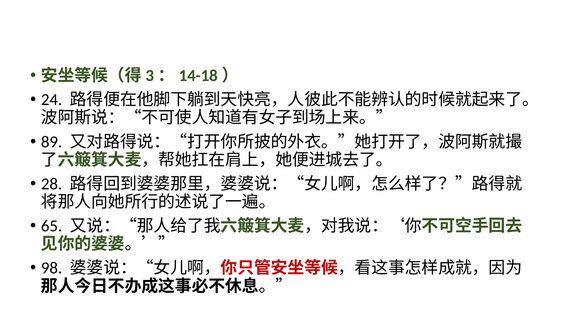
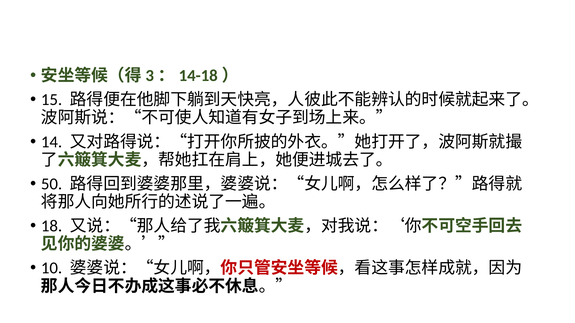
24: 24 -> 15
89: 89 -> 14
28: 28 -> 50
65: 65 -> 18
98: 98 -> 10
